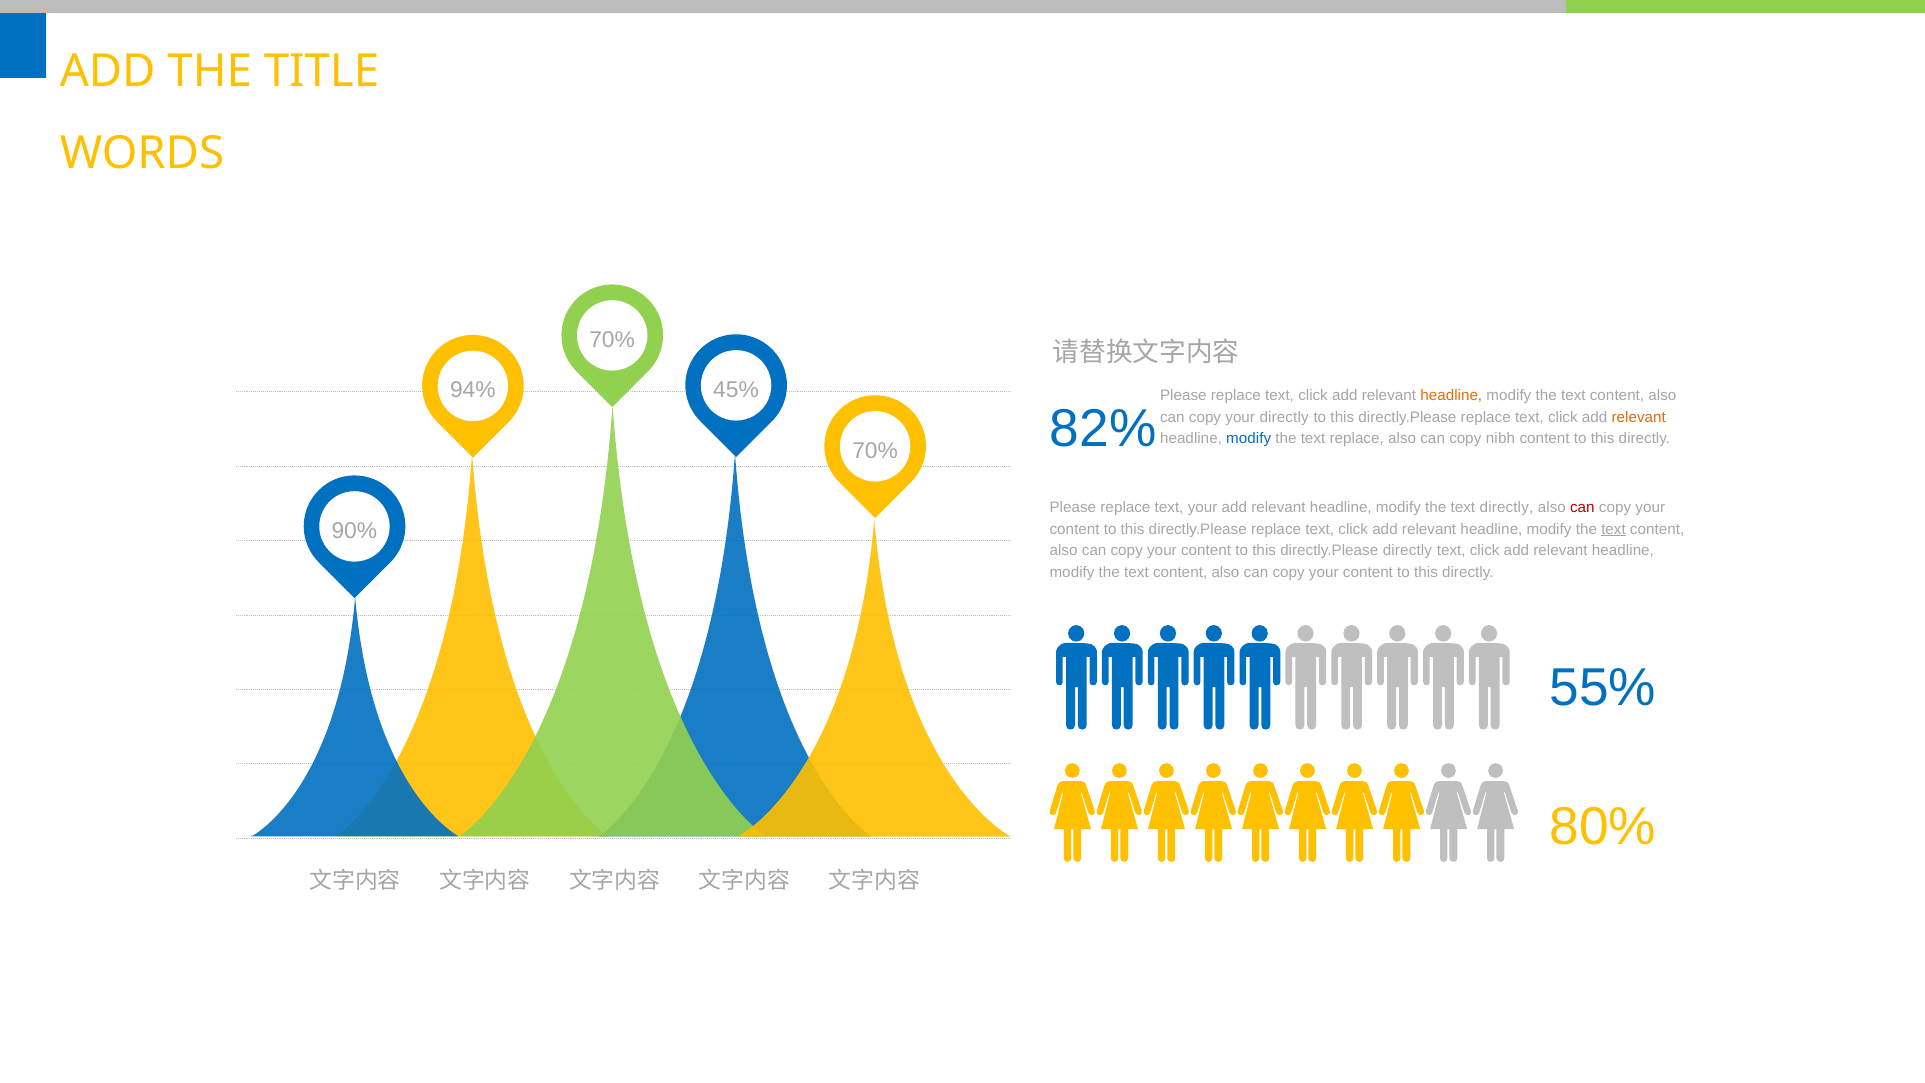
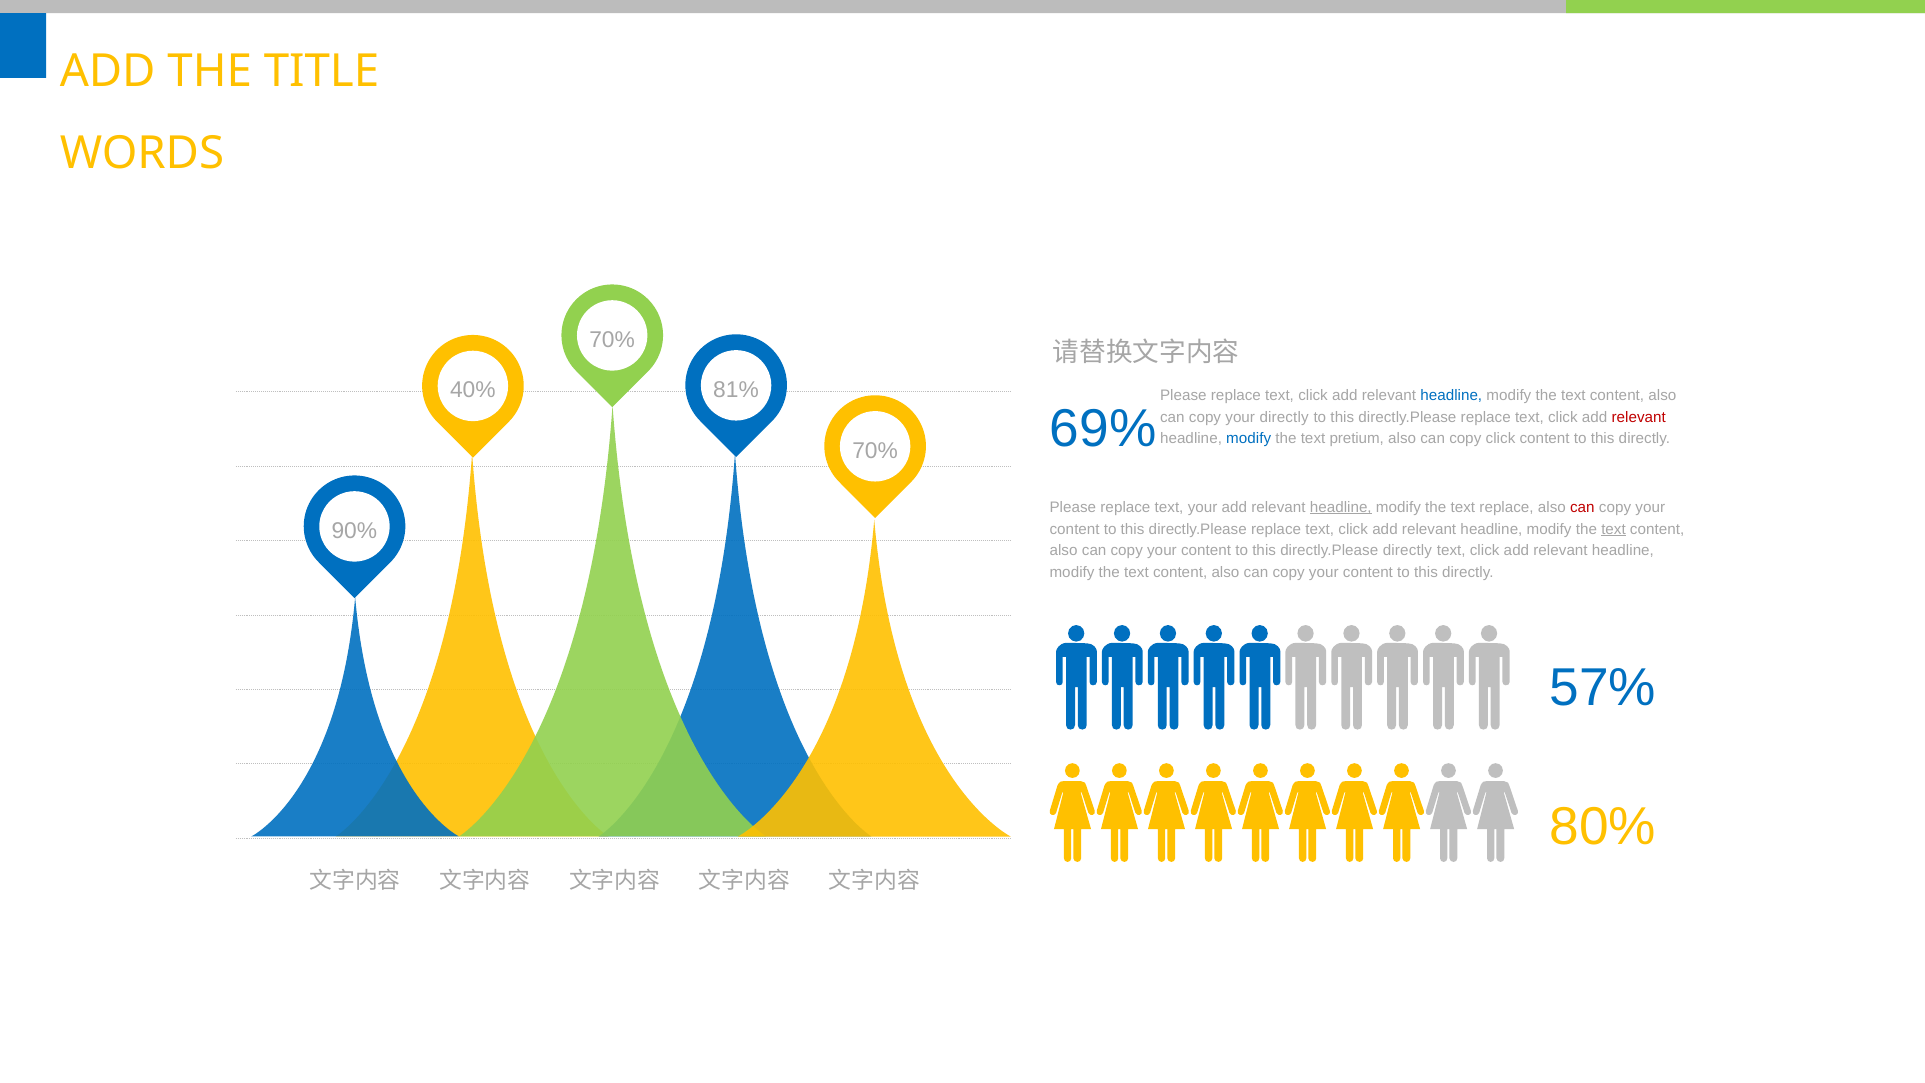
45%: 45% -> 81%
94%: 94% -> 40%
headline at (1451, 395) colour: orange -> blue
82%: 82% -> 69%
relevant at (1639, 417) colour: orange -> red
text replace: replace -> pretium
copy nibh: nibh -> click
headline at (1341, 507) underline: none -> present
text directly: directly -> replace
55%: 55% -> 57%
